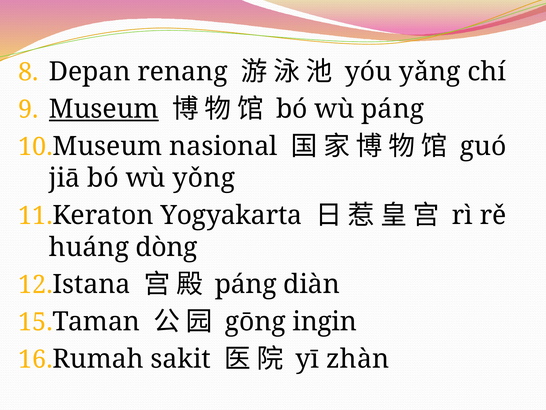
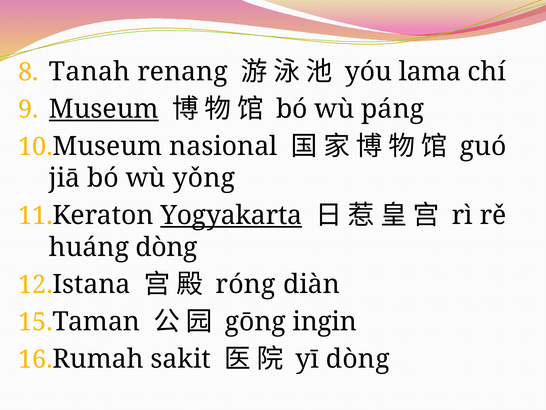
Depan: Depan -> Tanah
yǎng: yǎng -> lama
Yogyakarta underline: none -> present
páng at (246, 284): páng -> róng
yī zhàn: zhàn -> dòng
